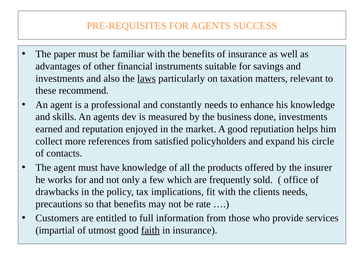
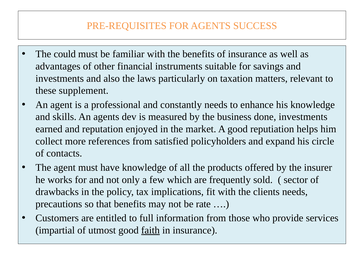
paper: paper -> could
laws underline: present -> none
recommend: recommend -> supplement
office: office -> sector
